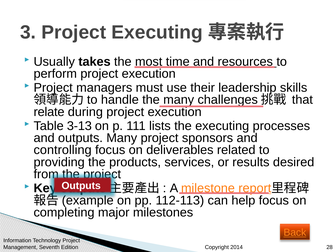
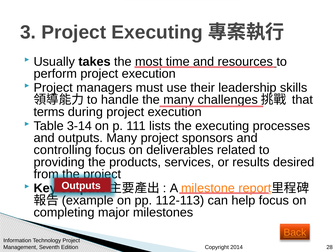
relate: relate -> terms
3-13: 3-13 -> 3-14
